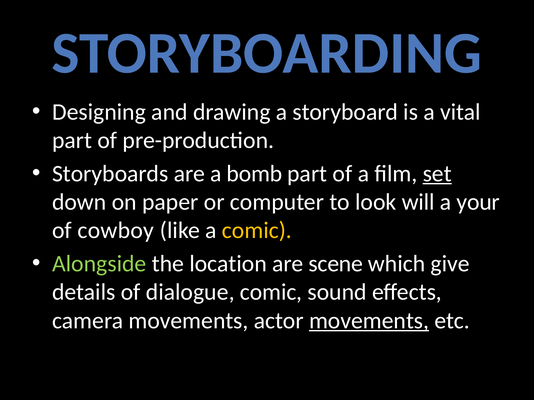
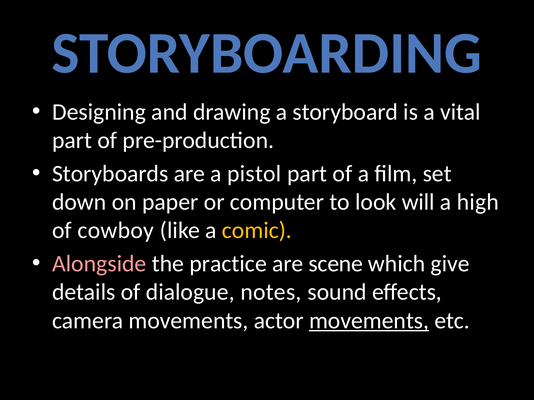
bomb: bomb -> pistol
set underline: present -> none
your: your -> high
Alongside colour: light green -> pink
location: location -> practice
dialogue comic: comic -> notes
